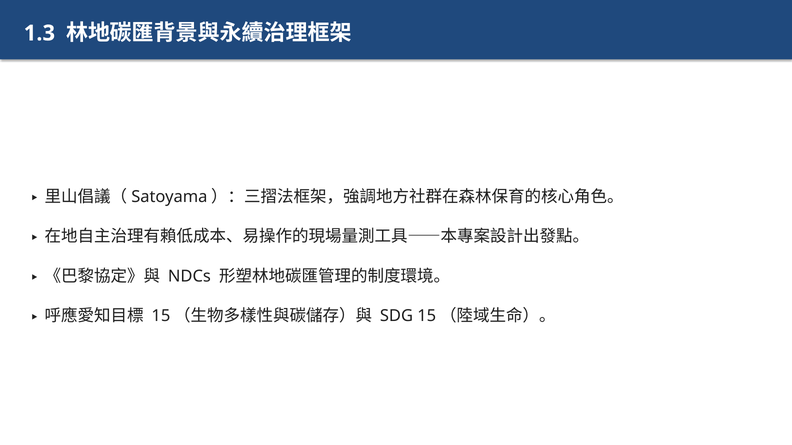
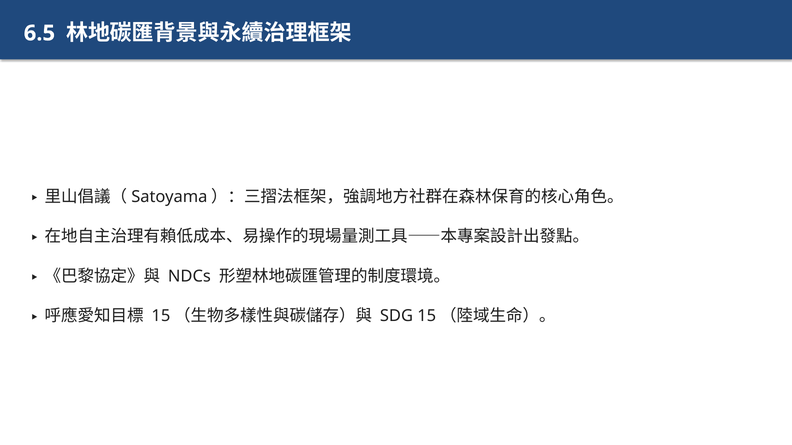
1.3: 1.3 -> 6.5
